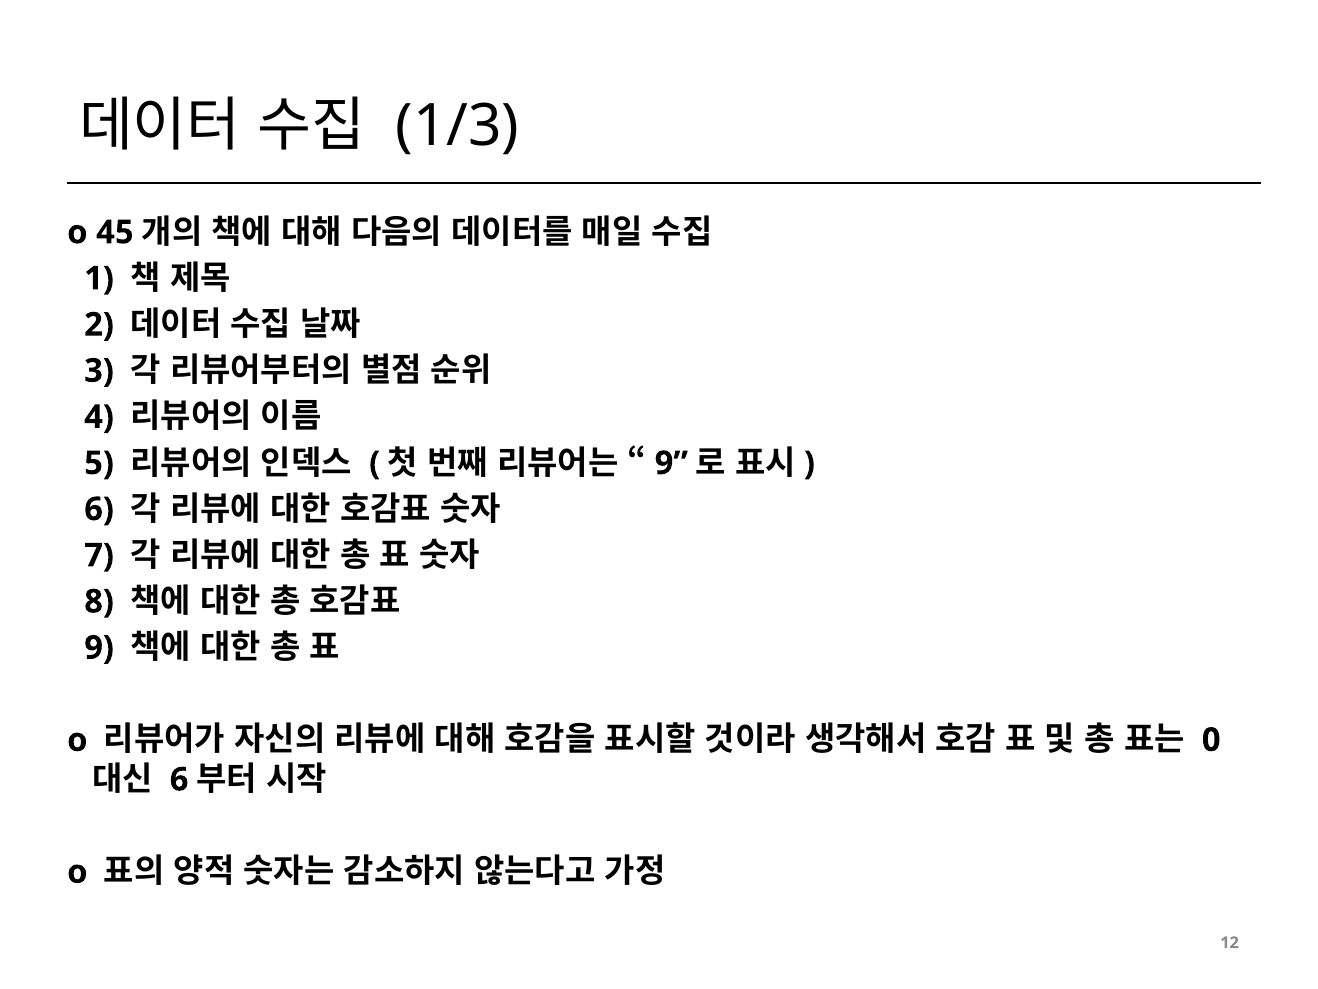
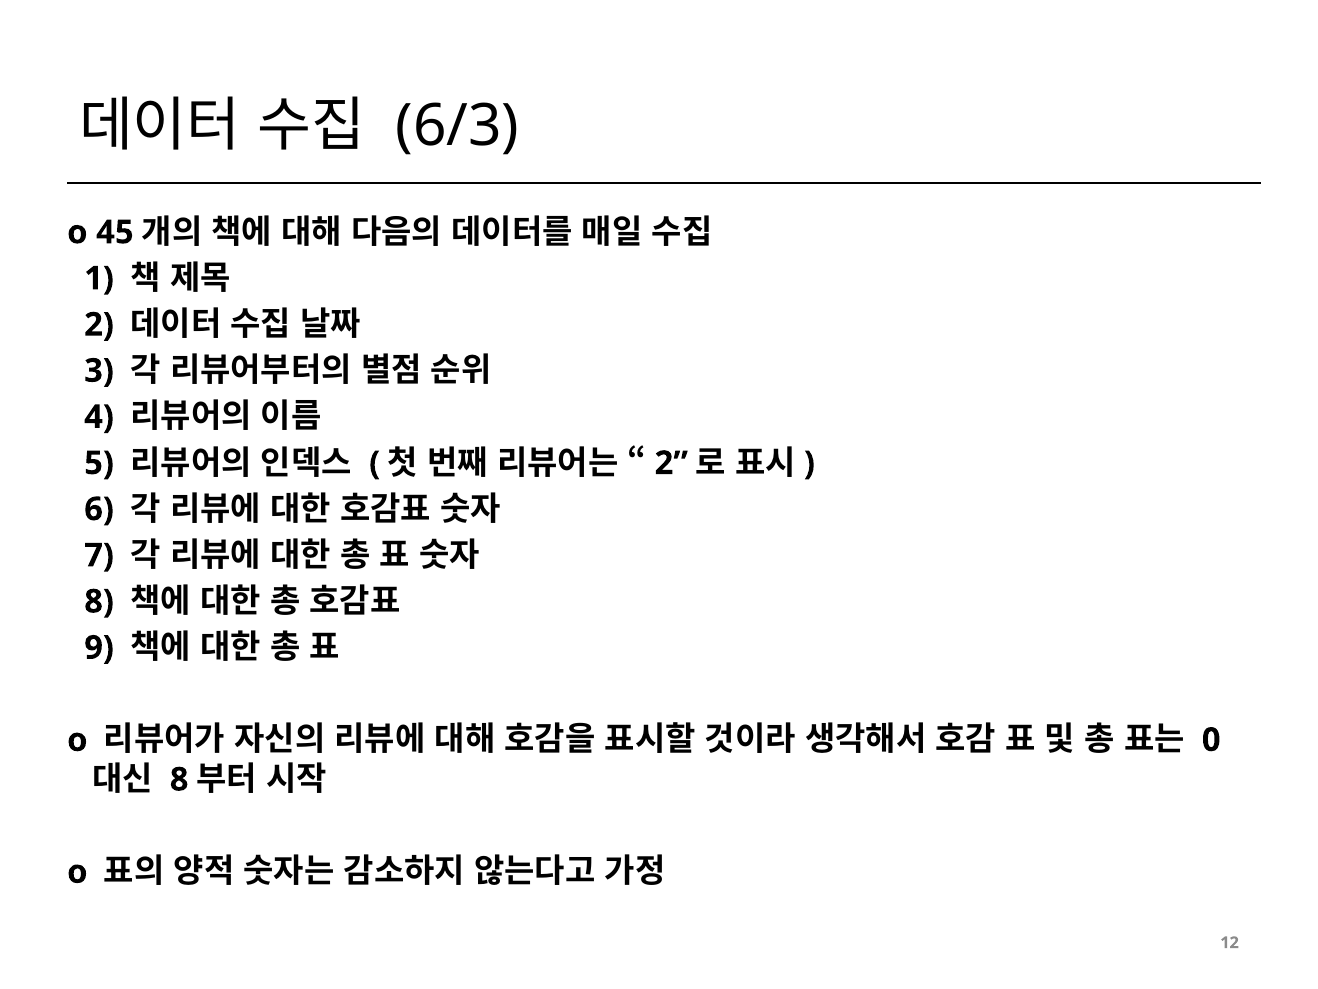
1/3: 1/3 -> 6/3
9 at (671, 463): 9 -> 2
6 at (179, 779): 6 -> 8
